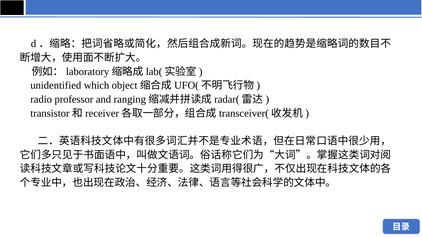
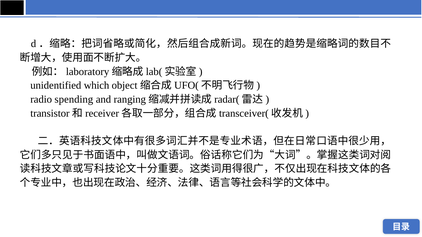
professor: professor -> spending
